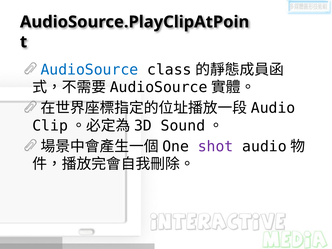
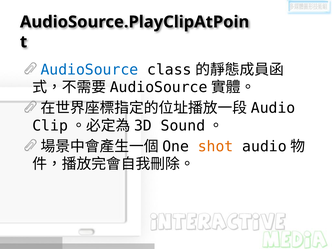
shot colour: purple -> orange
